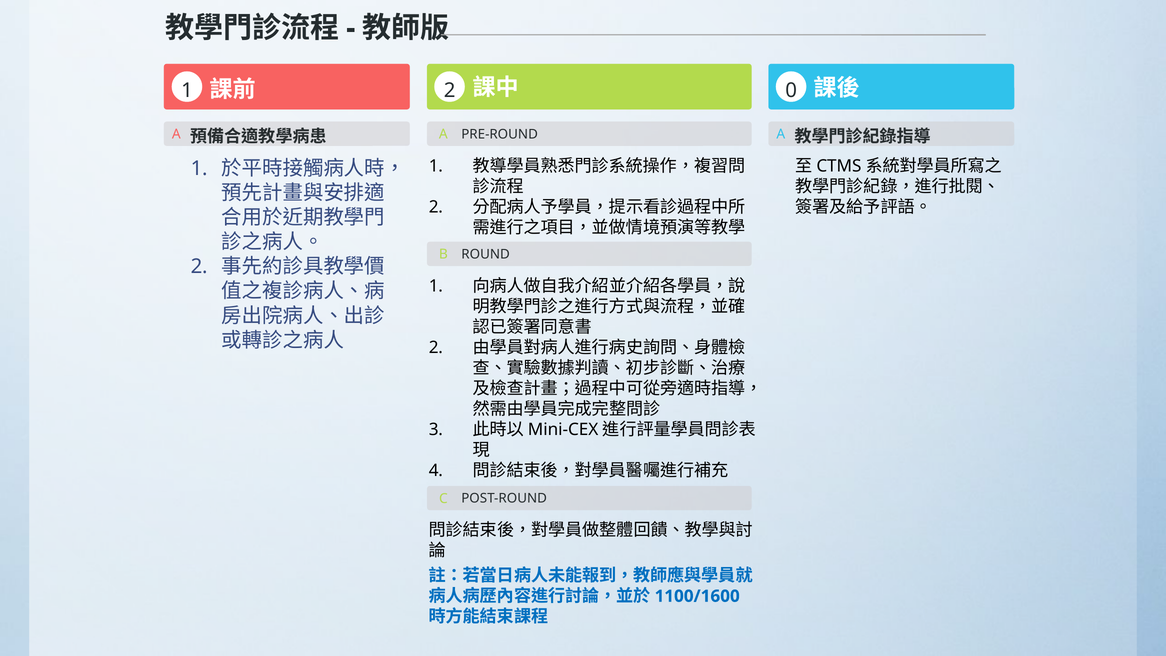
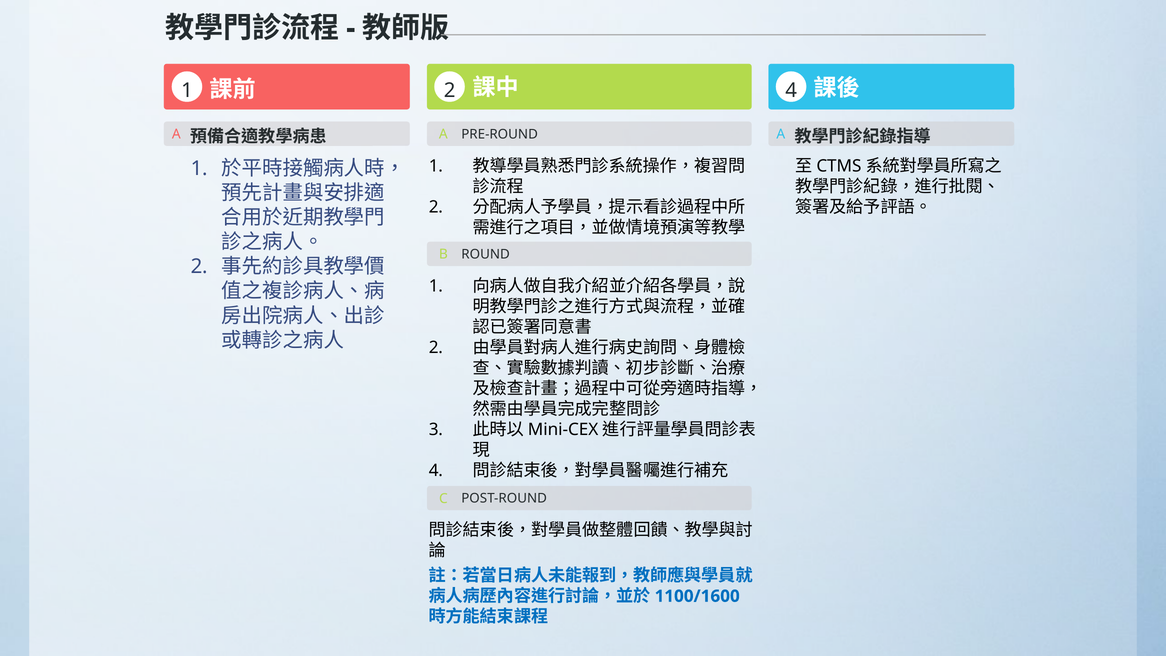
1 0: 0 -> 4
